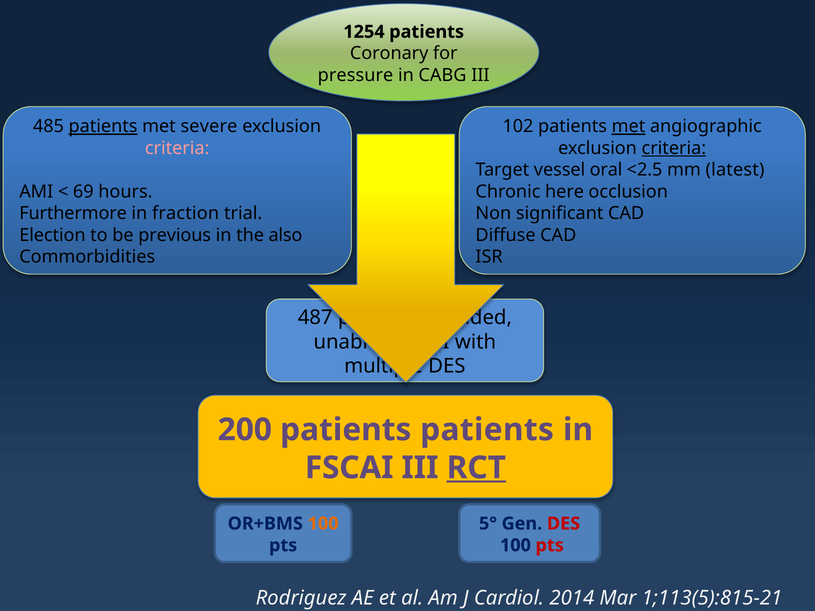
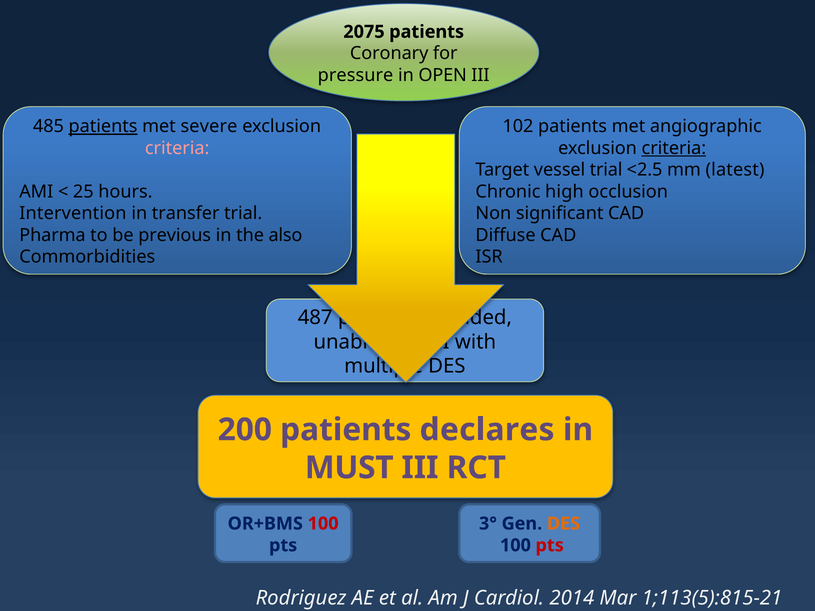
1254: 1254 -> 2075
CABG: CABG -> OPEN
met at (629, 127) underline: present -> none
vessel oral: oral -> trial
69: 69 -> 25
here: here -> high
Furthermore: Furthermore -> Intervention
fraction: fraction -> transfer
Election: Election -> Pharma
patients patients: patients -> declares
FSCAI: FSCAI -> MUST
RCT underline: present -> none
100 at (323, 524) colour: orange -> red
5°: 5° -> 3°
DES at (564, 524) colour: red -> orange
